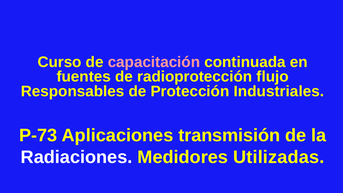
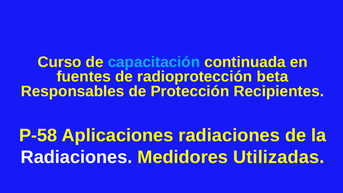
capacitación colour: pink -> light blue
flujo: flujo -> beta
Industriales: Industriales -> Recipientes
P-73: P-73 -> P-58
Aplicaciones transmisión: transmisión -> radiaciones
